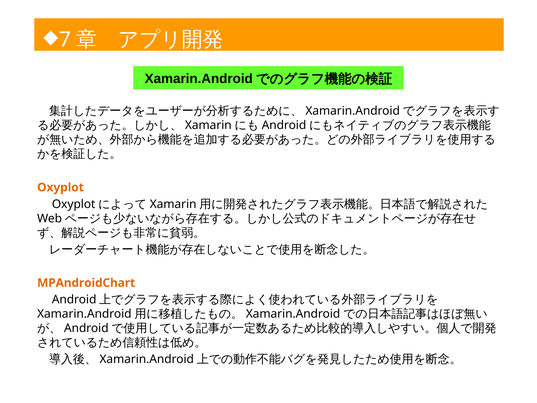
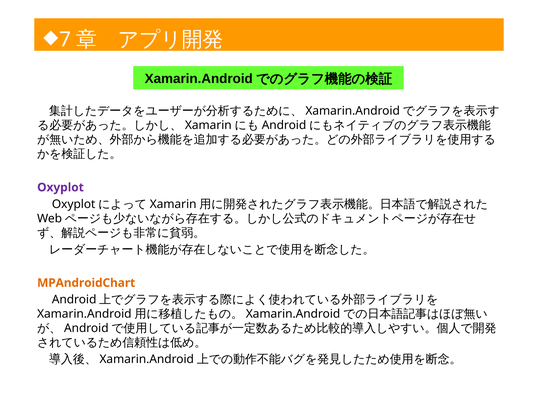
Oxyplot colour: orange -> purple
